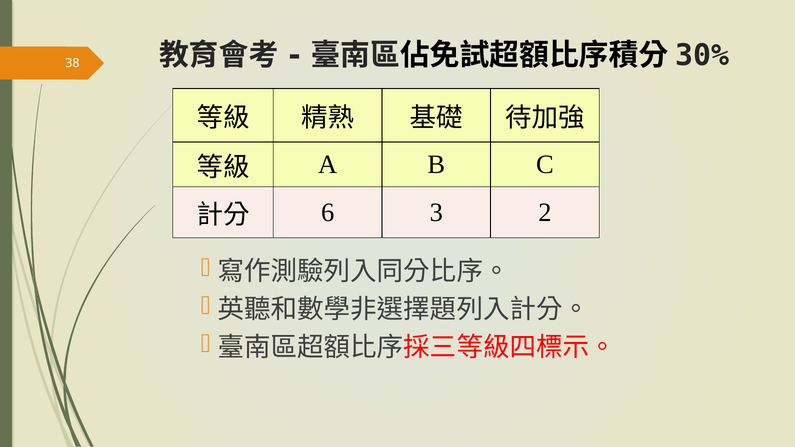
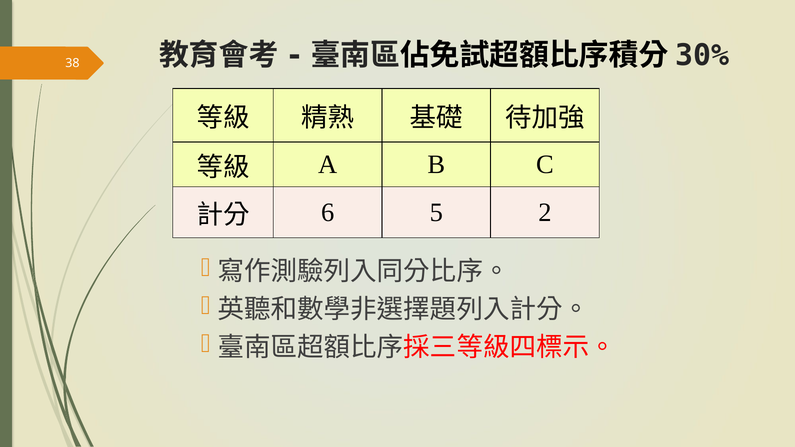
3: 3 -> 5
